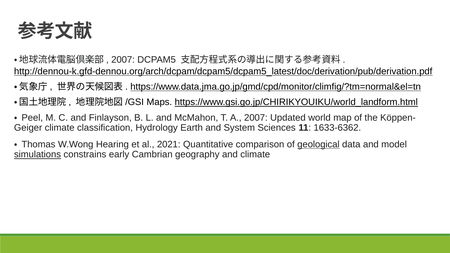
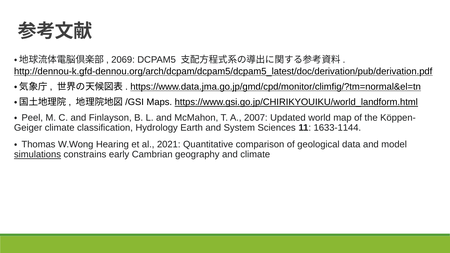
2007 at (123, 60): 2007 -> 2069
1633-6362: 1633-6362 -> 1633-1144
geological underline: present -> none
